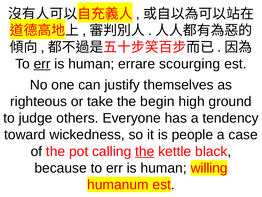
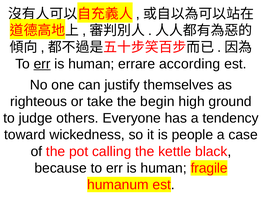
scourging: scourging -> according
the at (145, 151) underline: present -> none
willing: willing -> fragile
